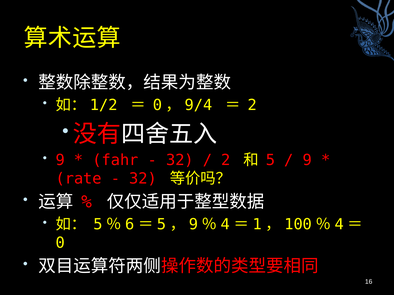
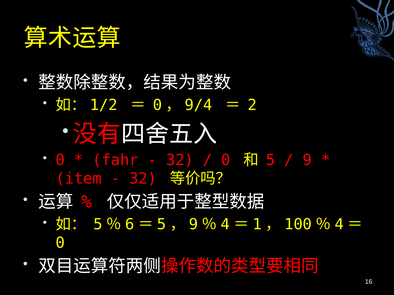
9 at (60, 160): 9 -> 0
2 at (226, 160): 2 -> 0
rate: rate -> item
